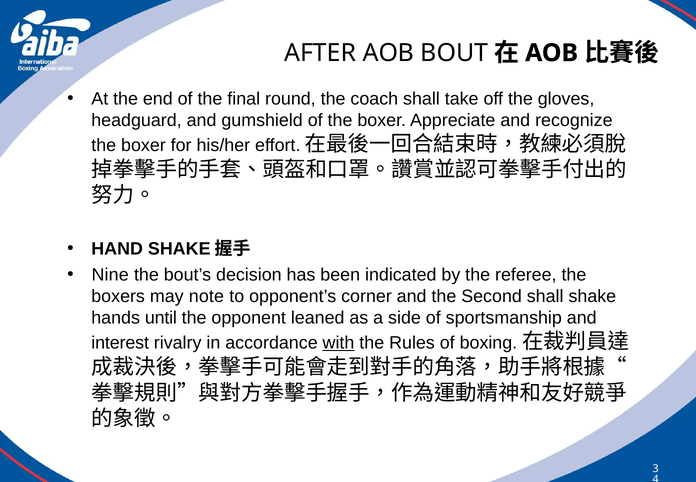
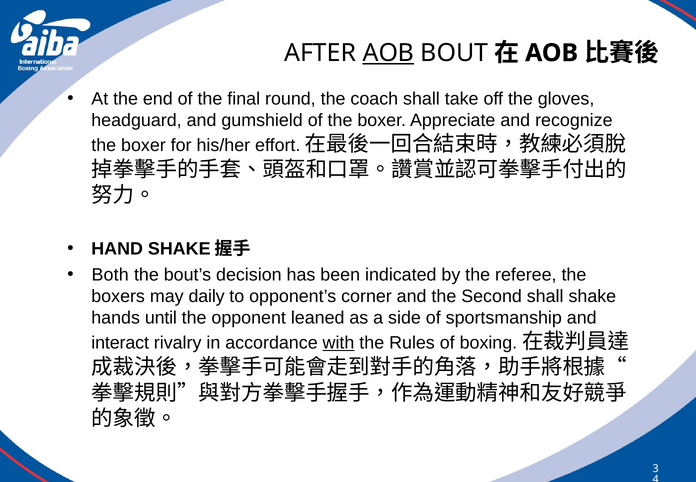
AOB at (388, 53) underline: none -> present
Nine: Nine -> Both
note: note -> daily
interest: interest -> interact
